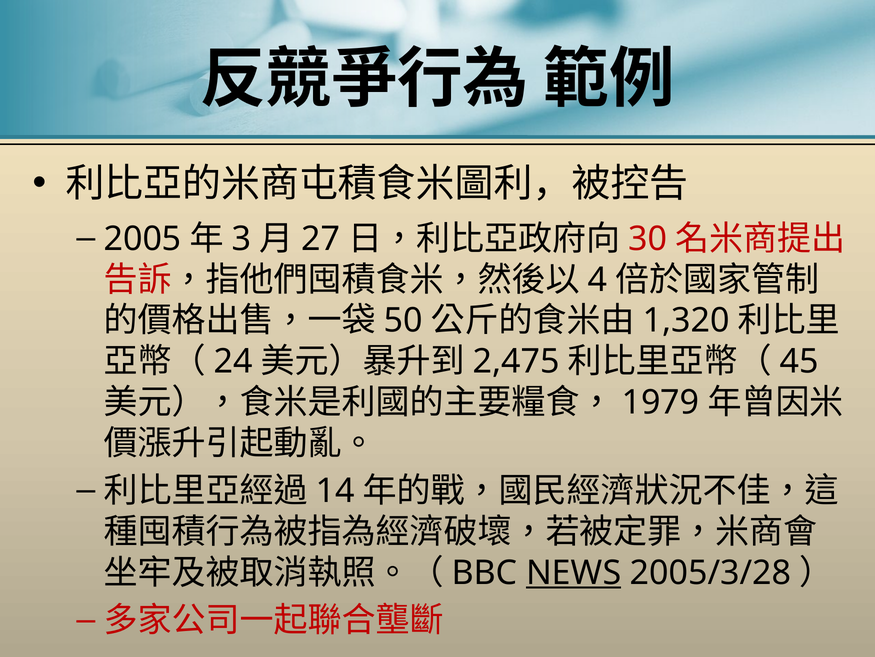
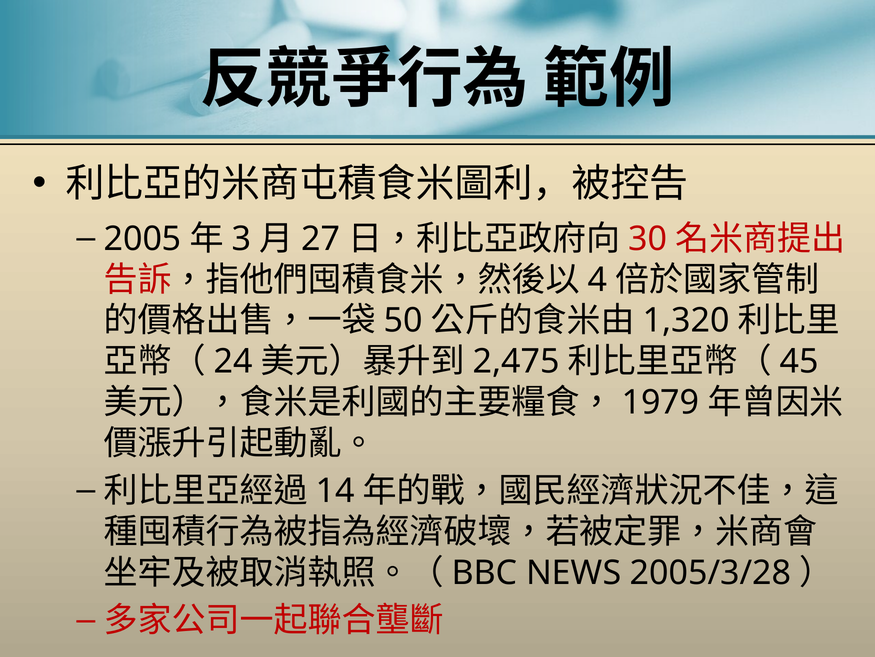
NEWS underline: present -> none
